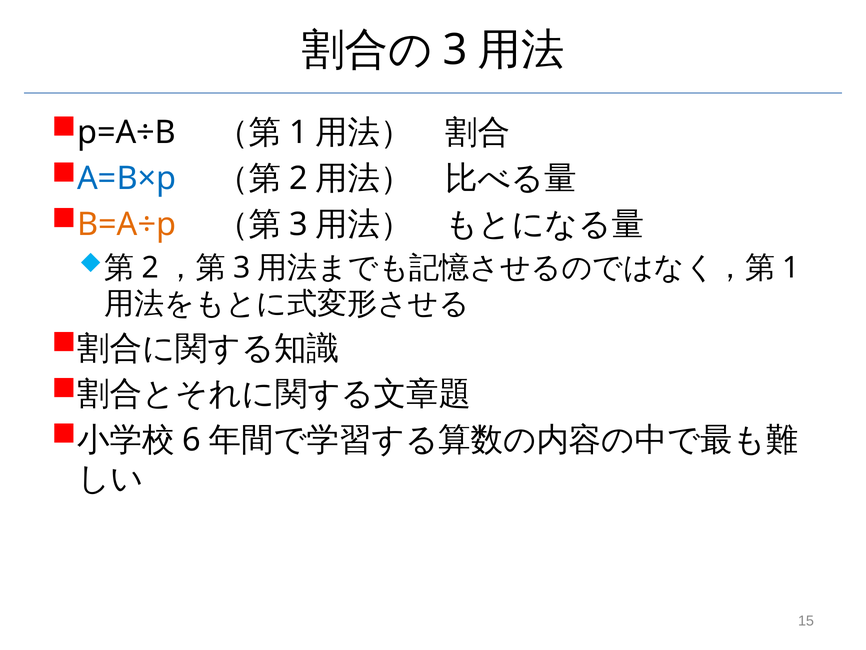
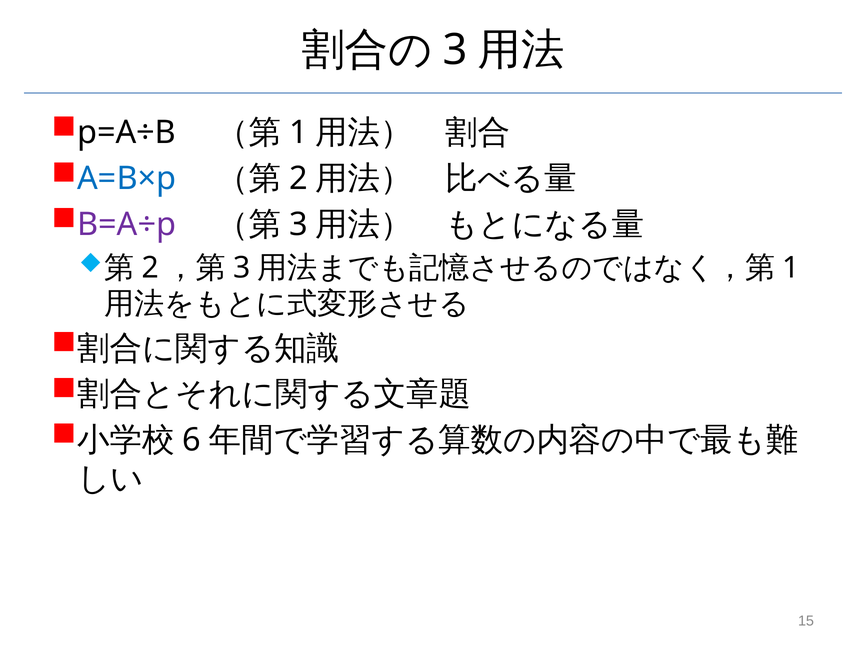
B=A÷p colour: orange -> purple
